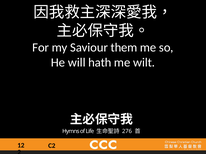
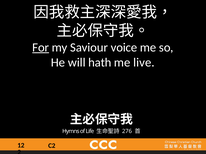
For underline: none -> present
them: them -> voice
wilt: wilt -> live
